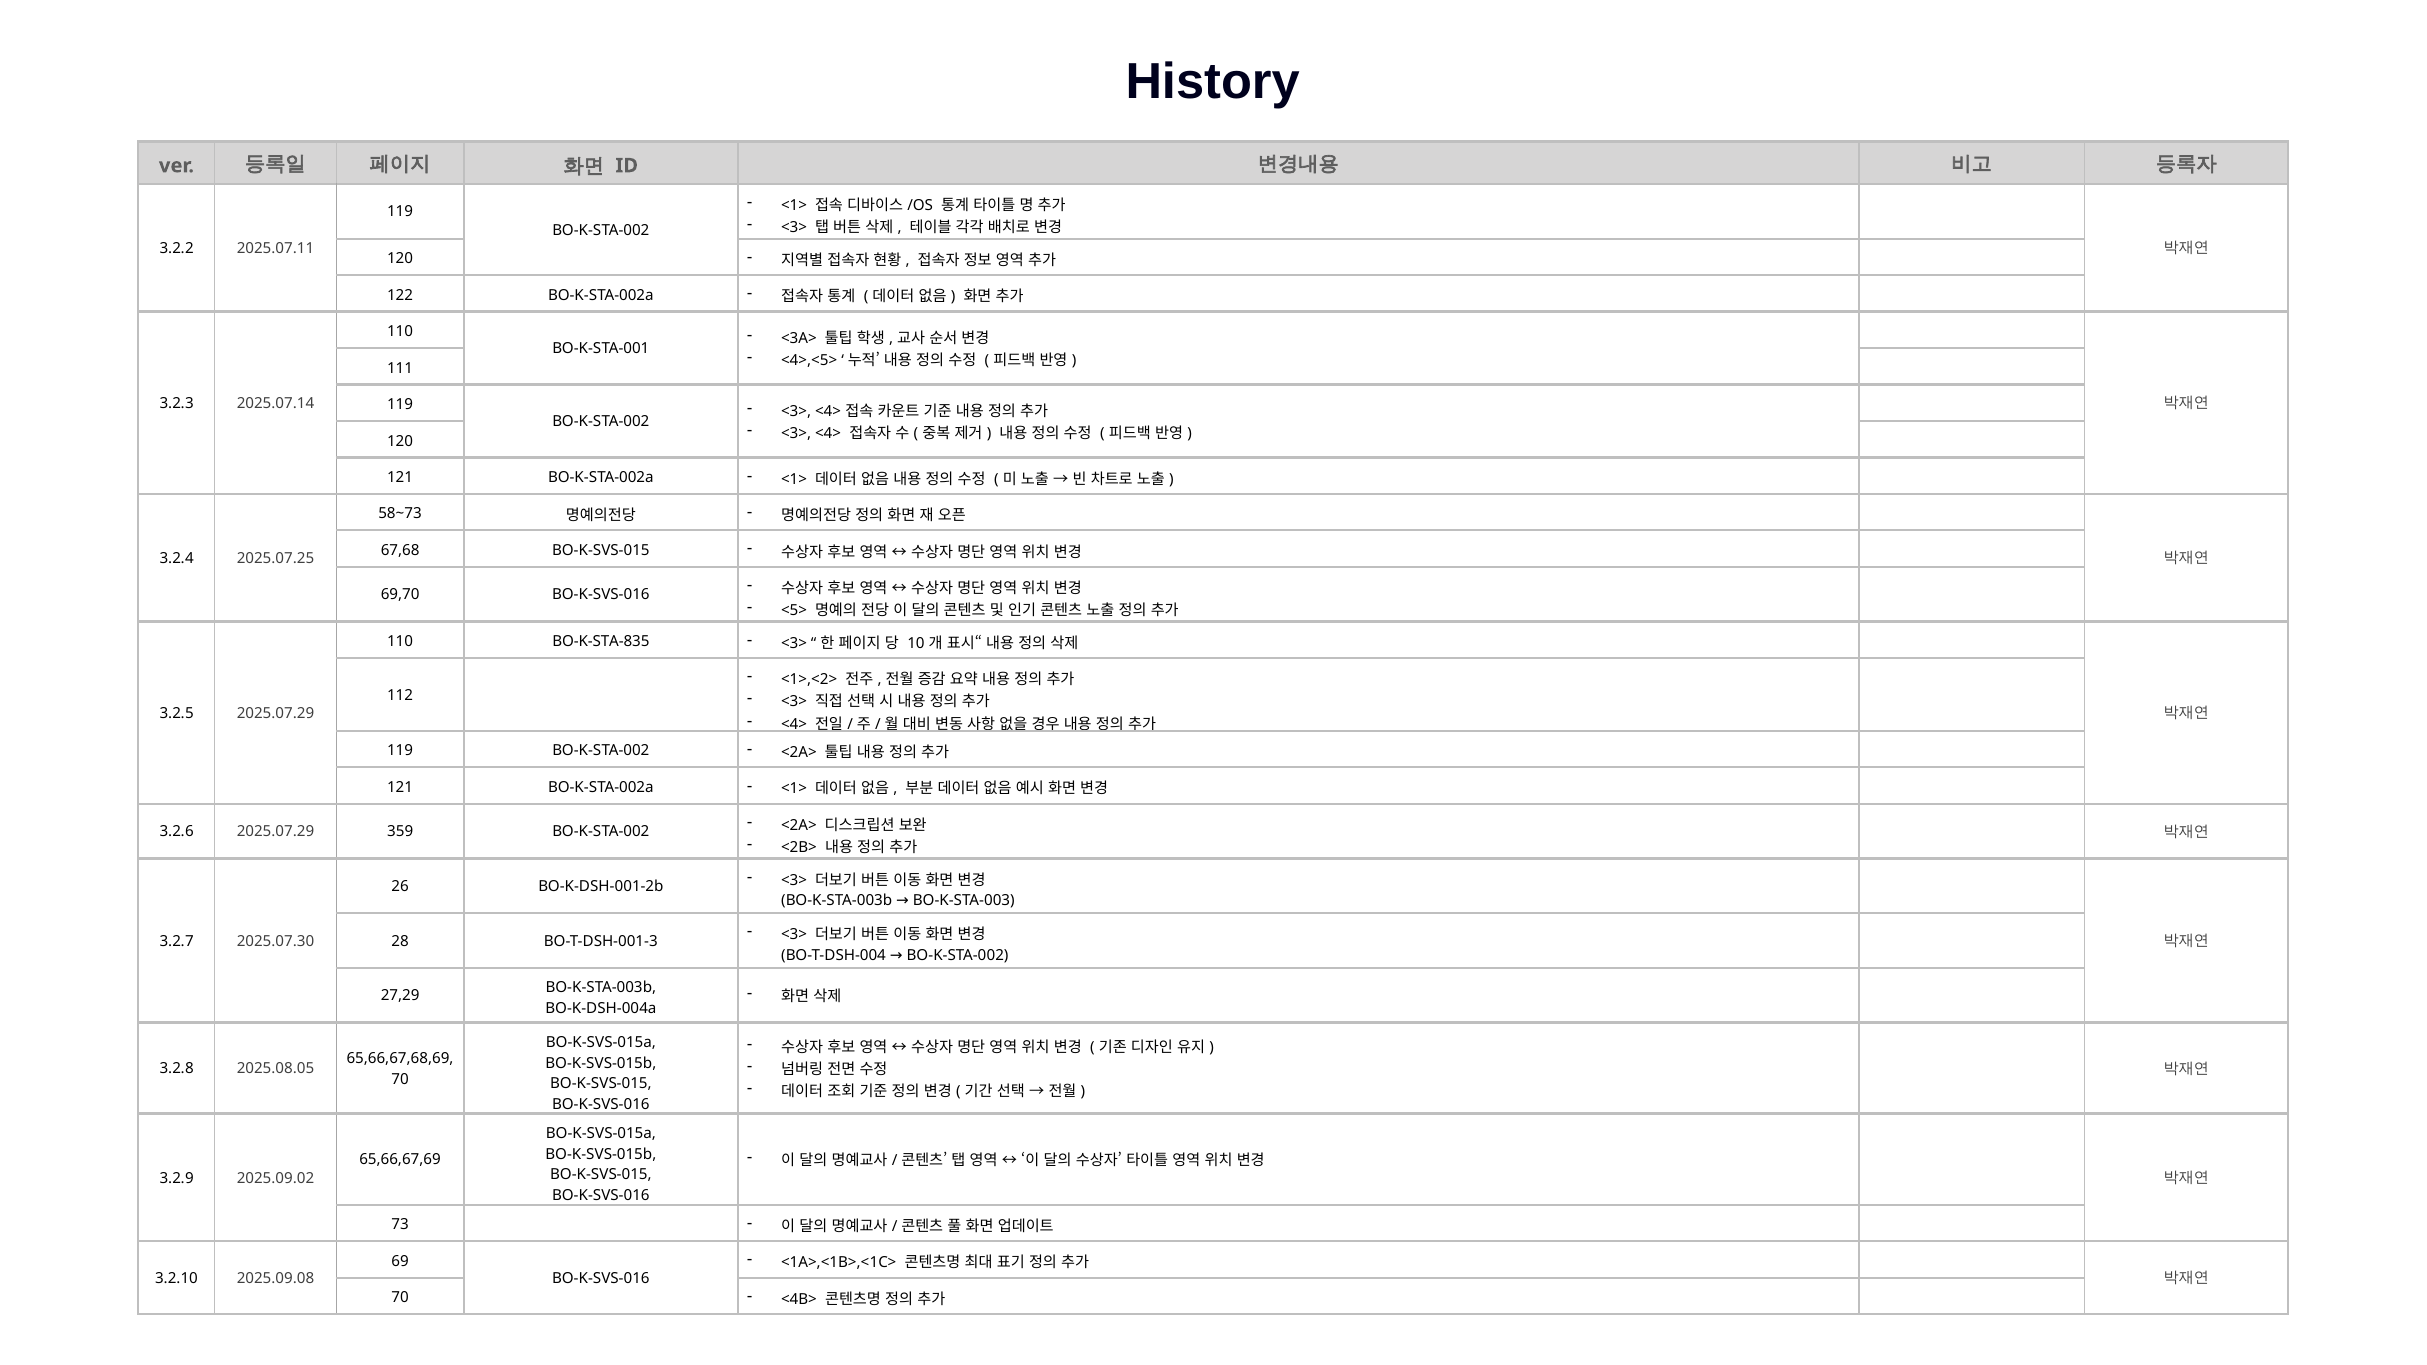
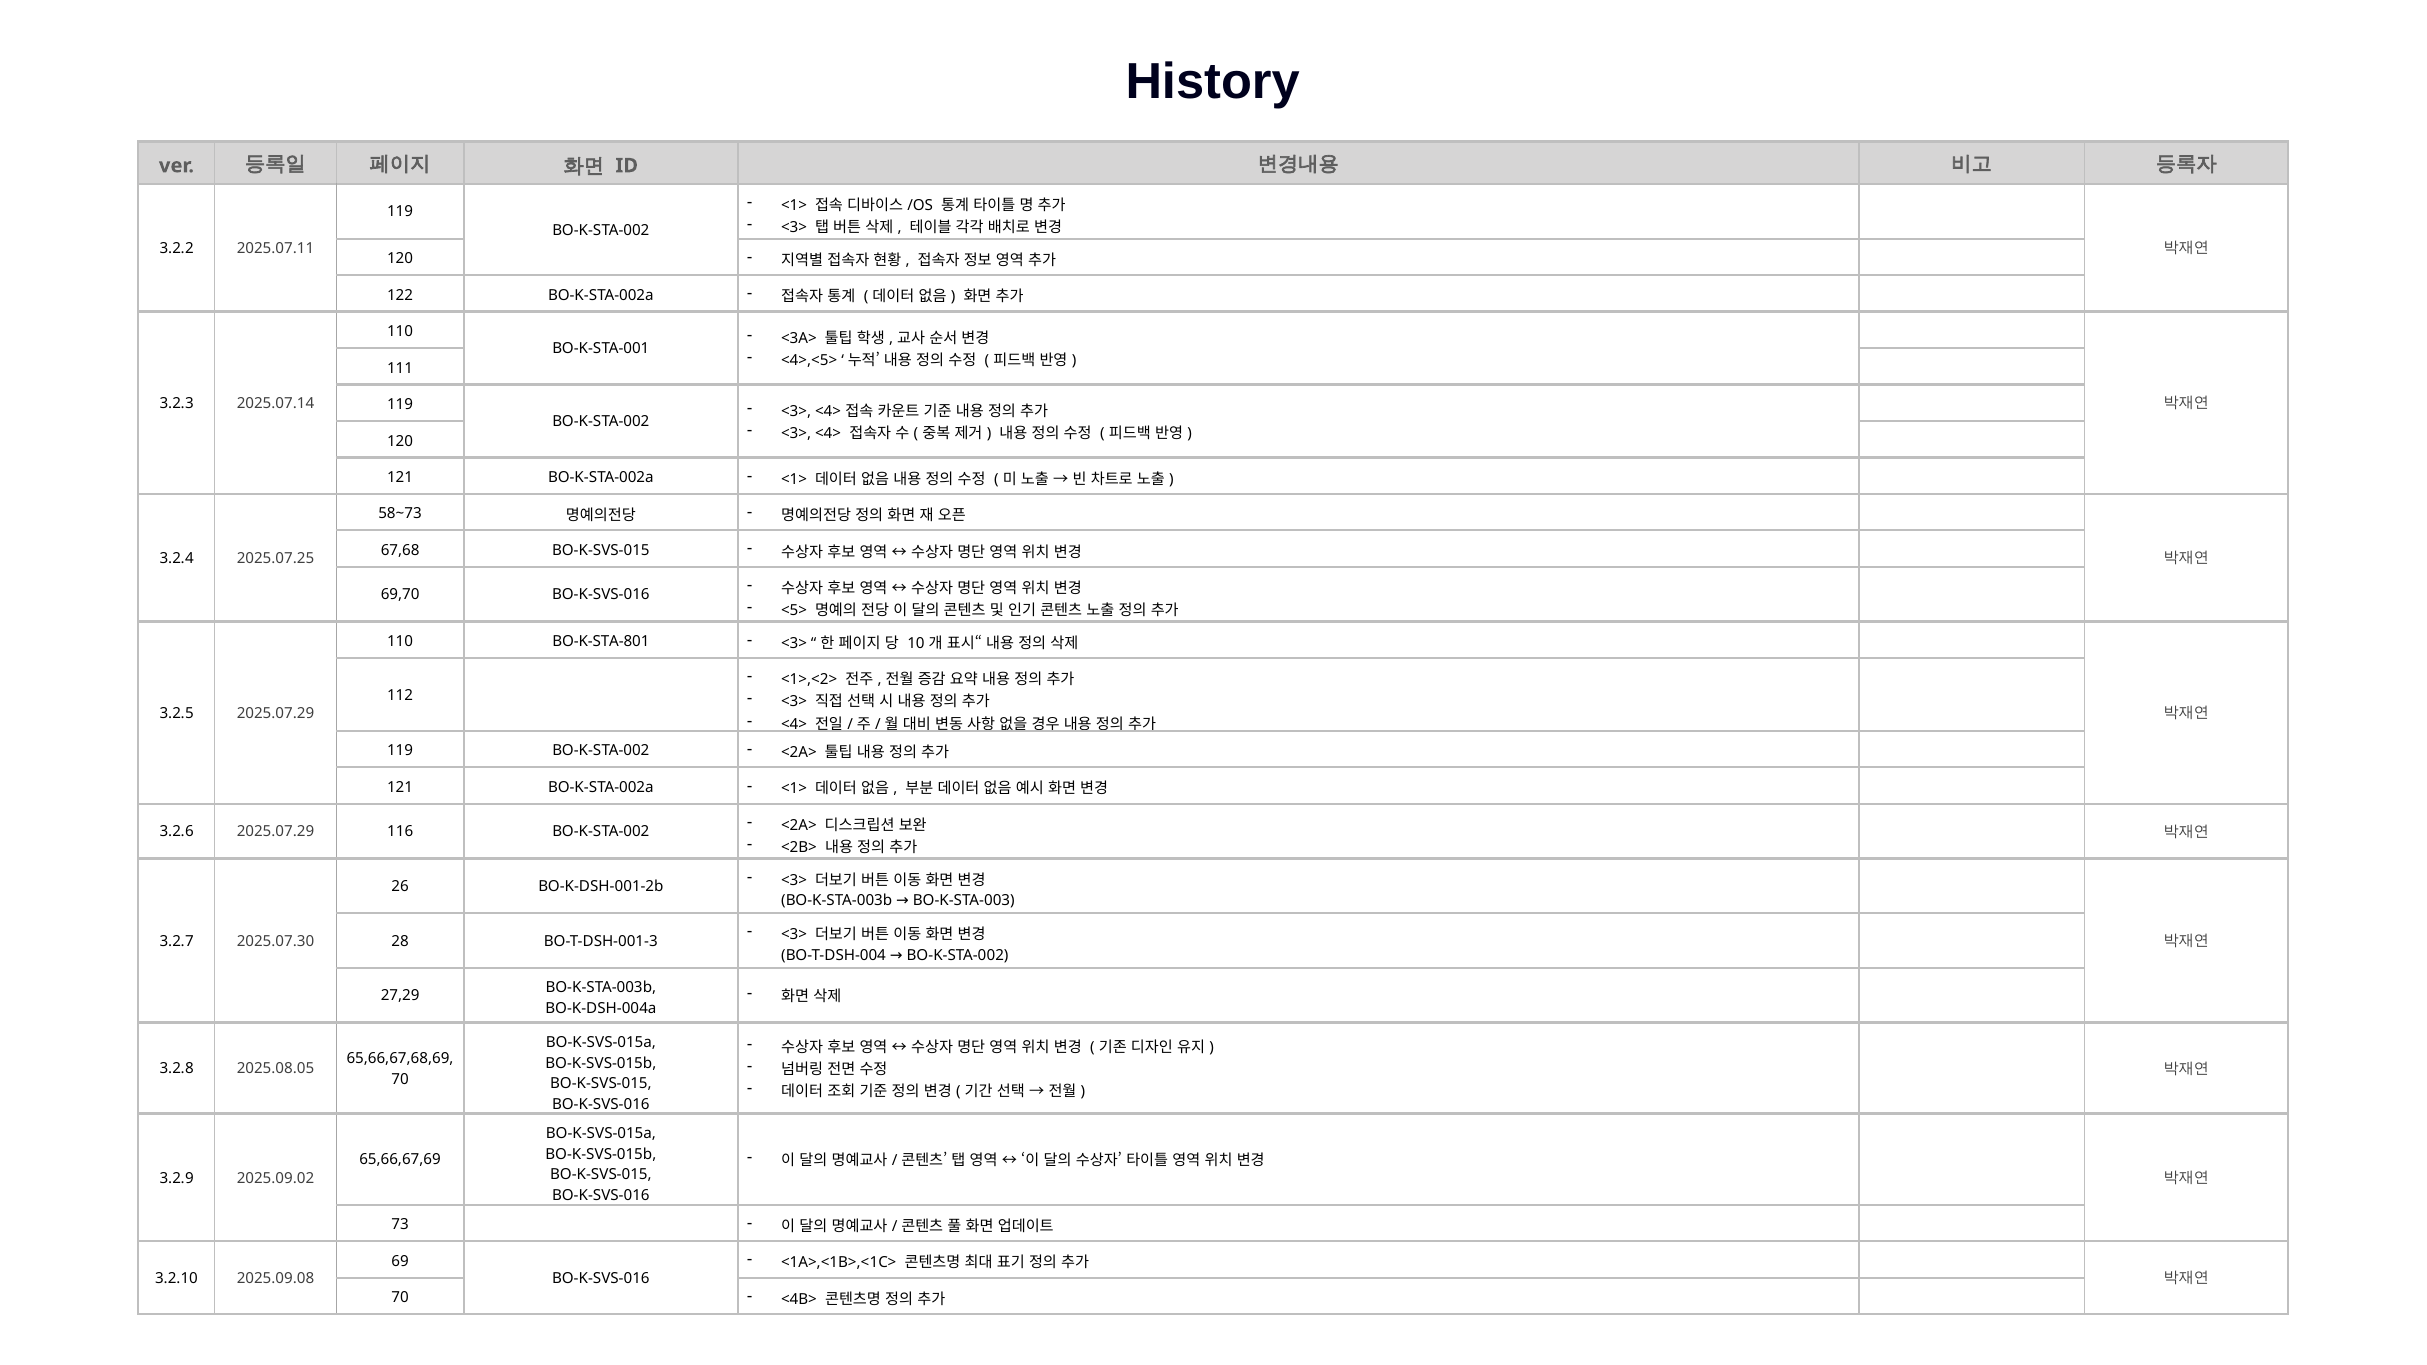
BO-K-STA-835: BO-K-STA-835 -> BO-K-STA-801
359: 359 -> 116
